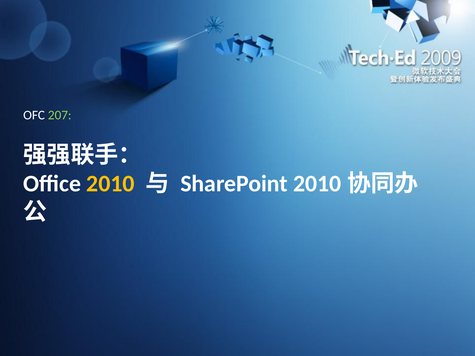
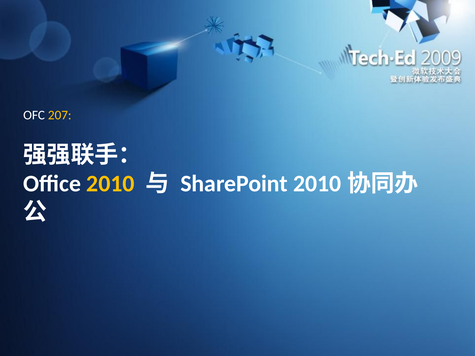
207 colour: light green -> yellow
